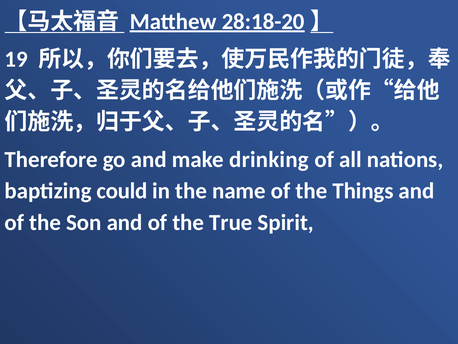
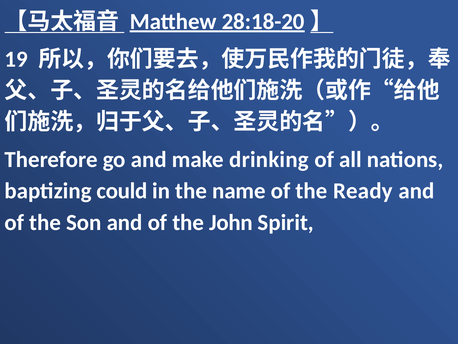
Things: Things -> Ready
True: True -> John
